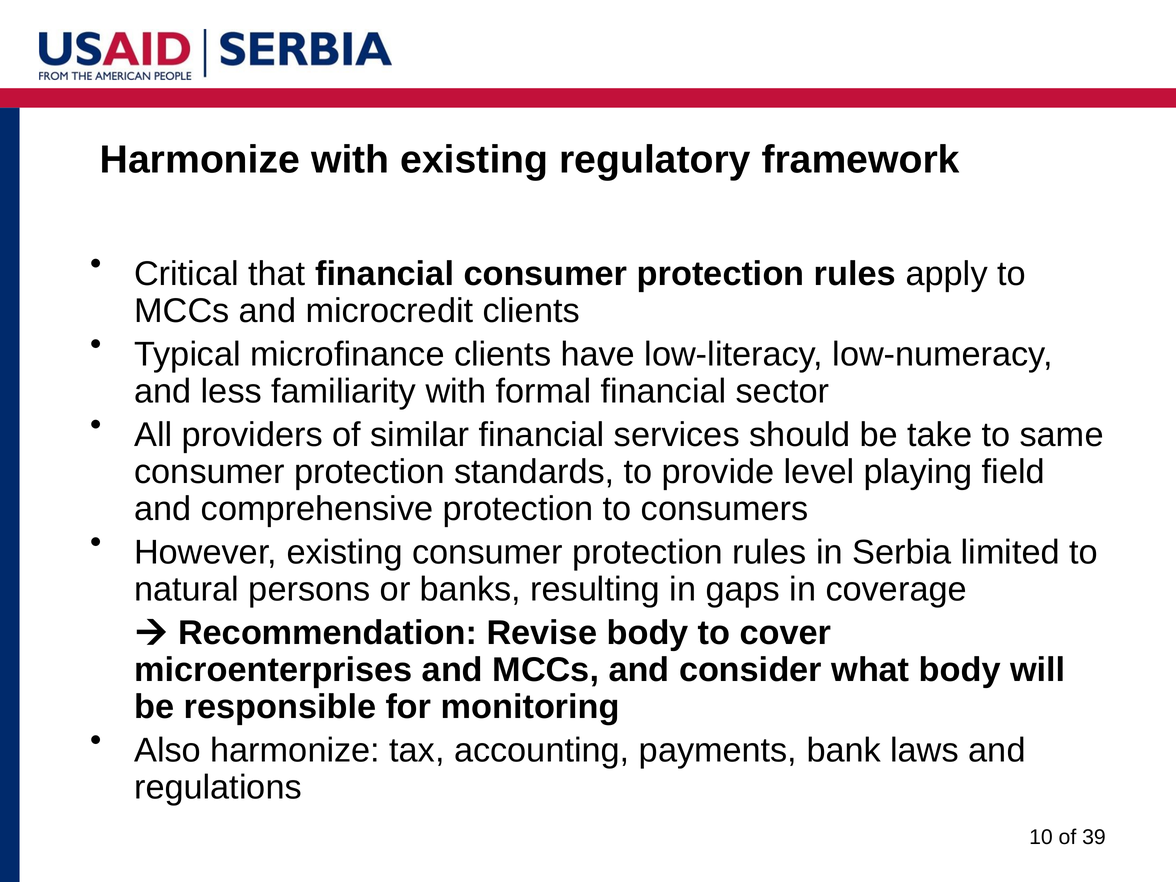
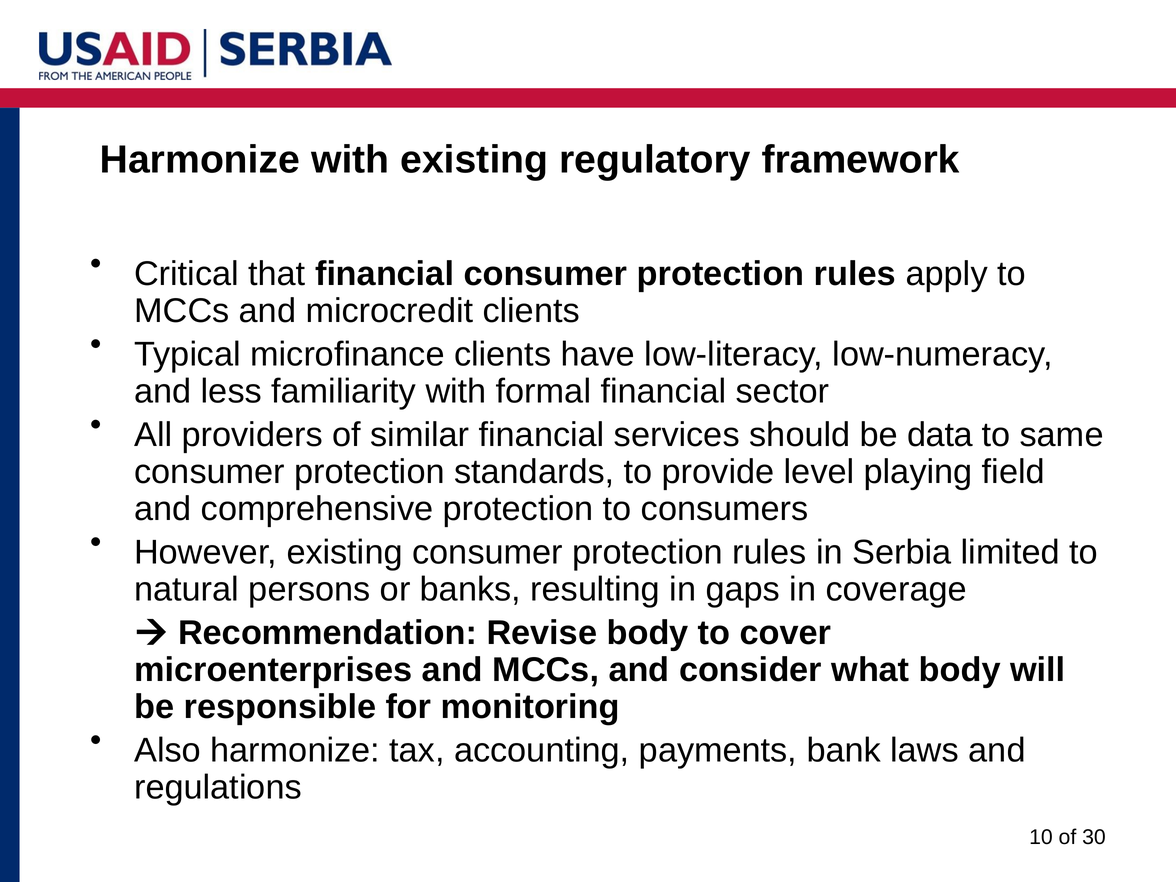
take: take -> data
39: 39 -> 30
